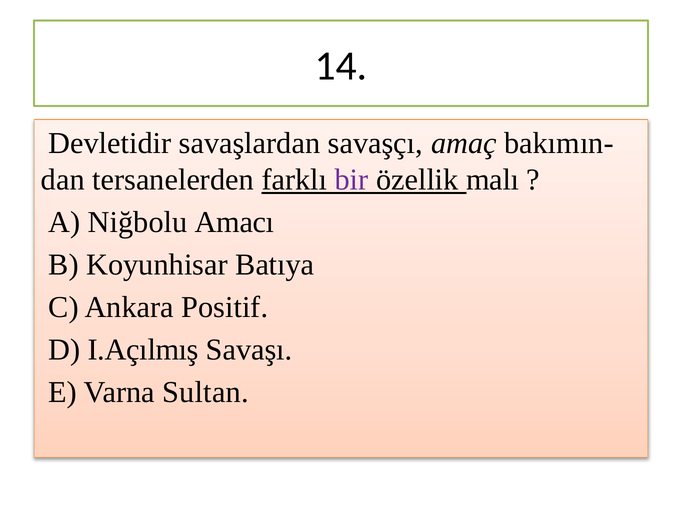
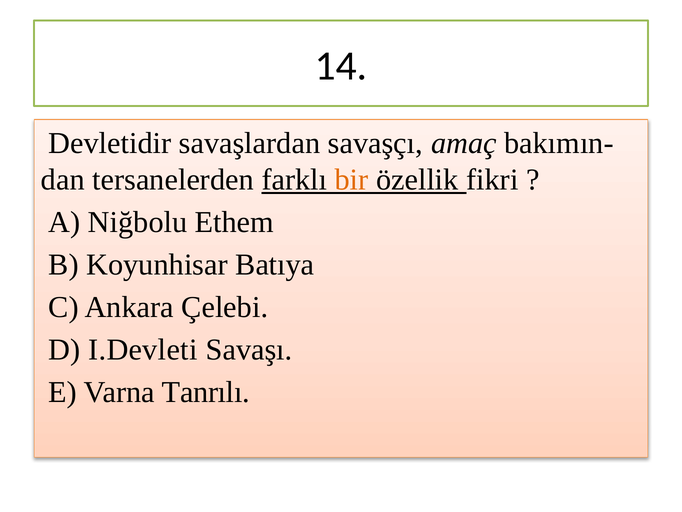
bir colour: purple -> orange
malı: malı -> fikri
Amacı: Amacı -> Ethem
Positif: Positif -> Çelebi
I.Açılmış: I.Açılmış -> I.Devleti
Sultan: Sultan -> Tanrılı
